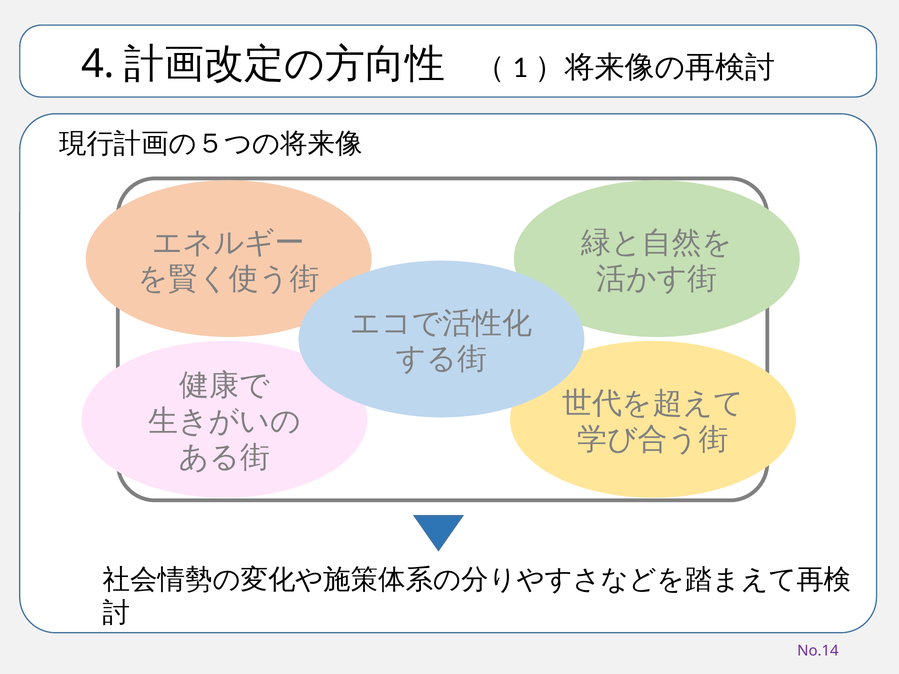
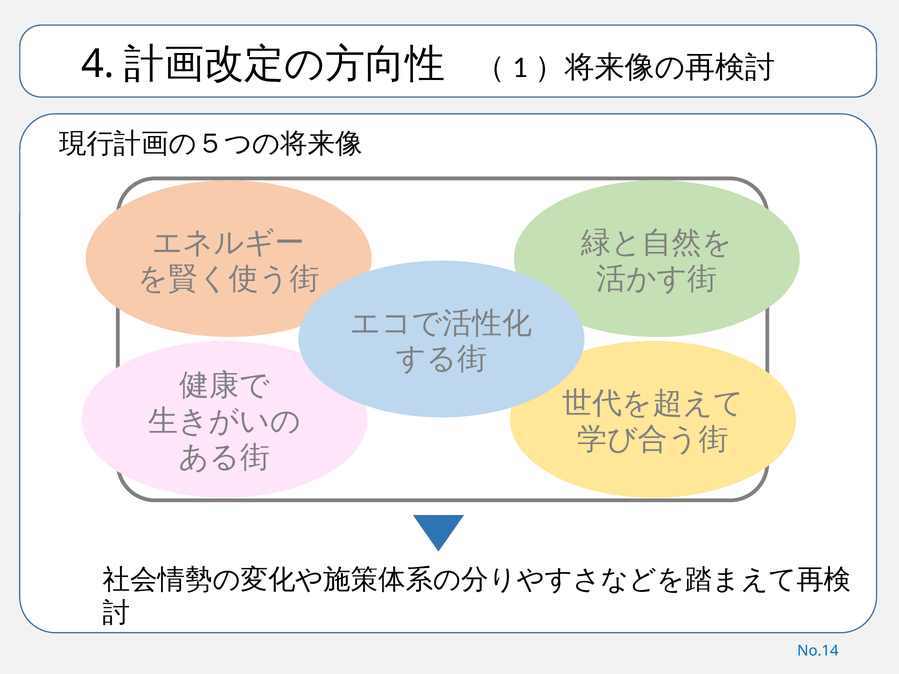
No.14 colour: purple -> blue
